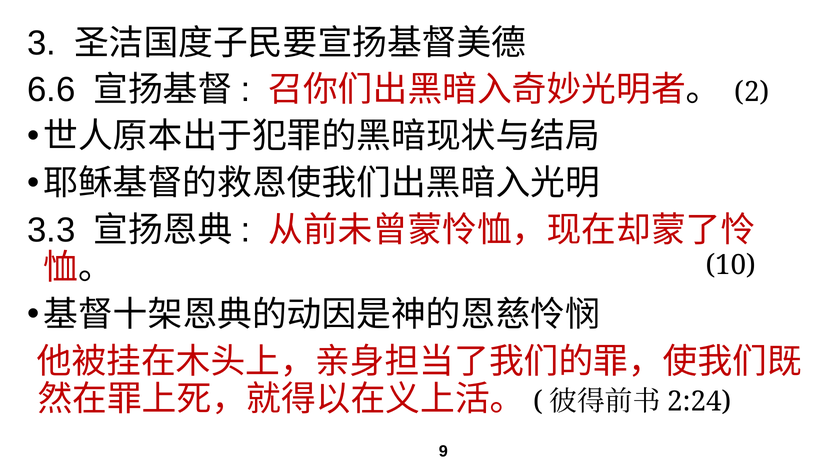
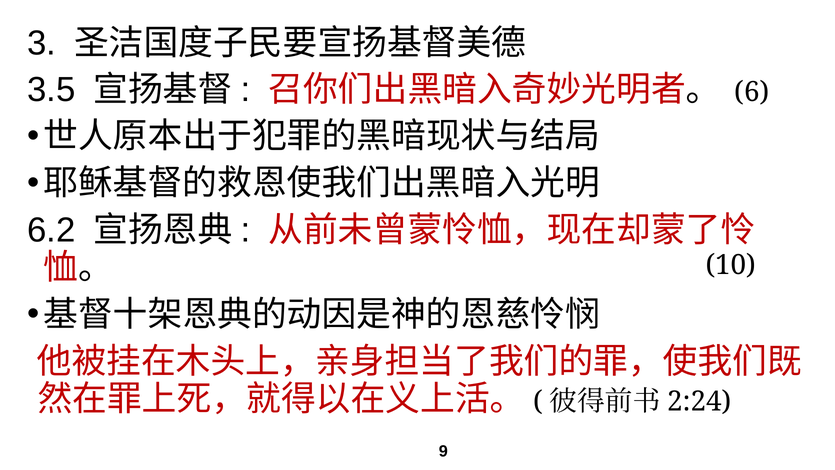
6.6: 6.6 -> 3.5
2: 2 -> 6
3.3: 3.3 -> 6.2
